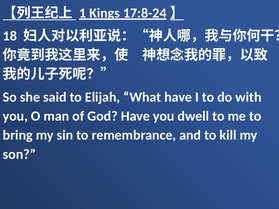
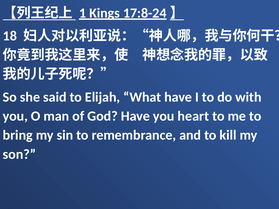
dwell: dwell -> heart
